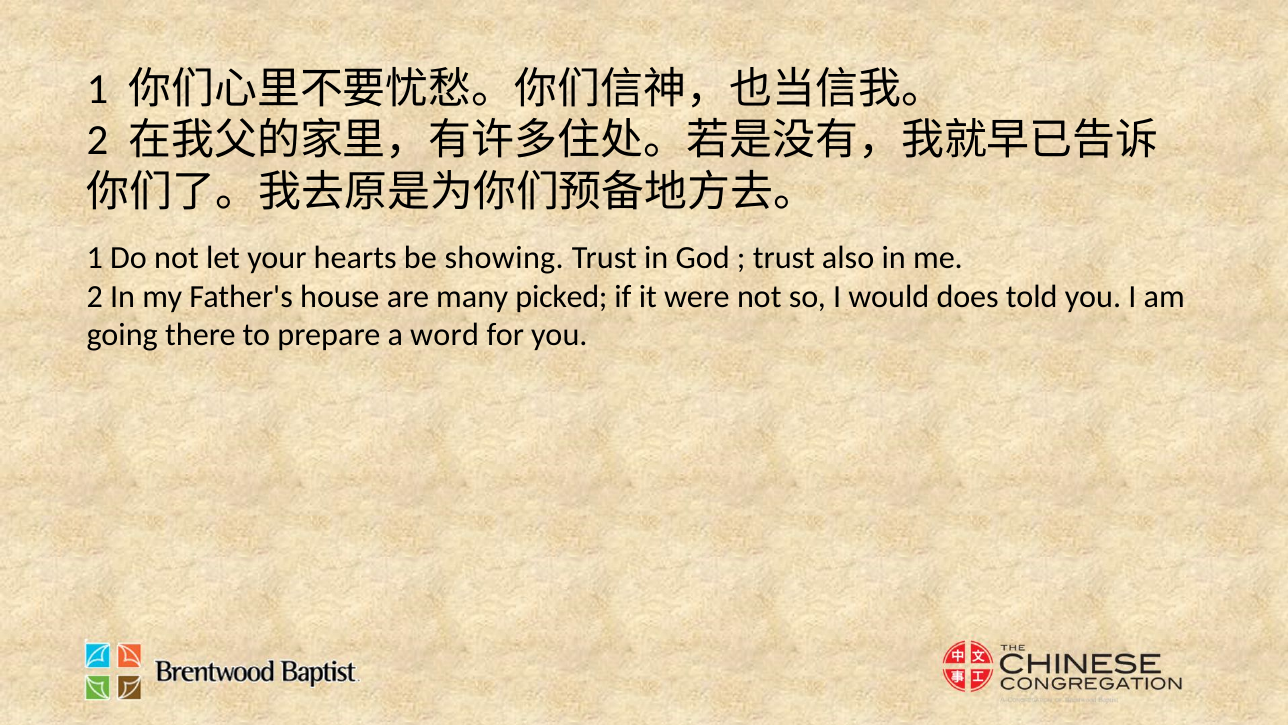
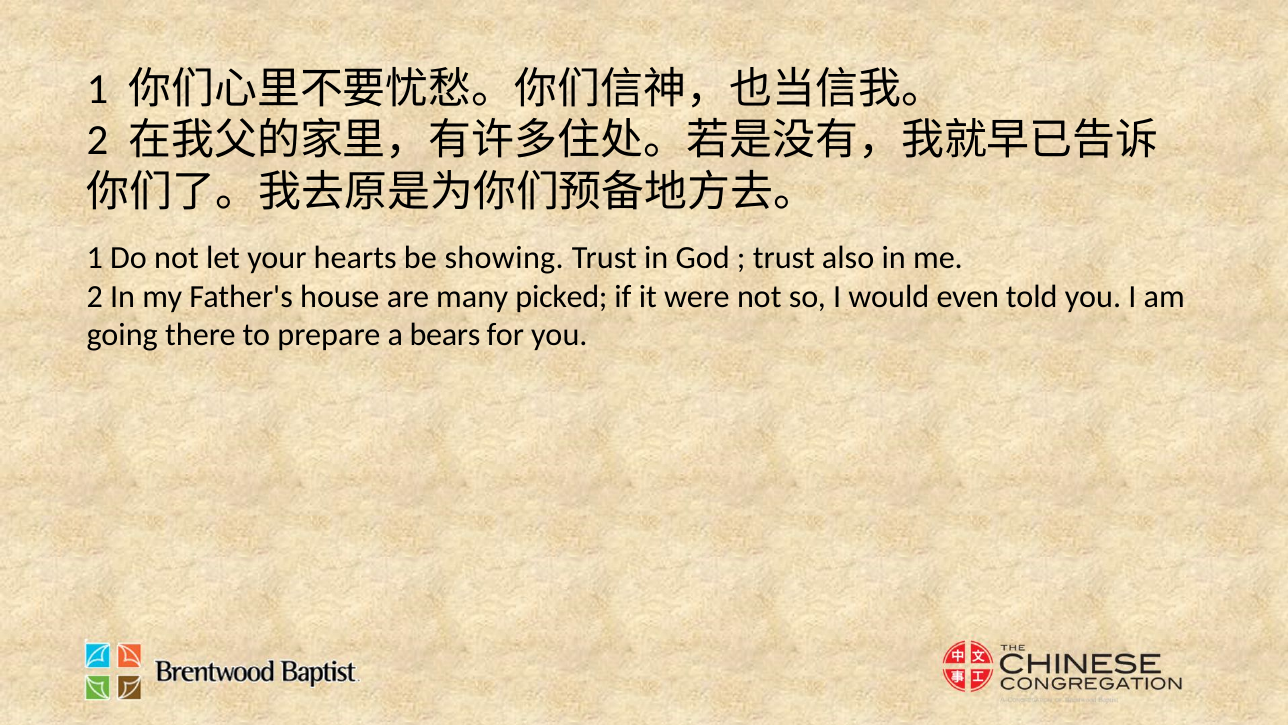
does: does -> even
word: word -> bears
